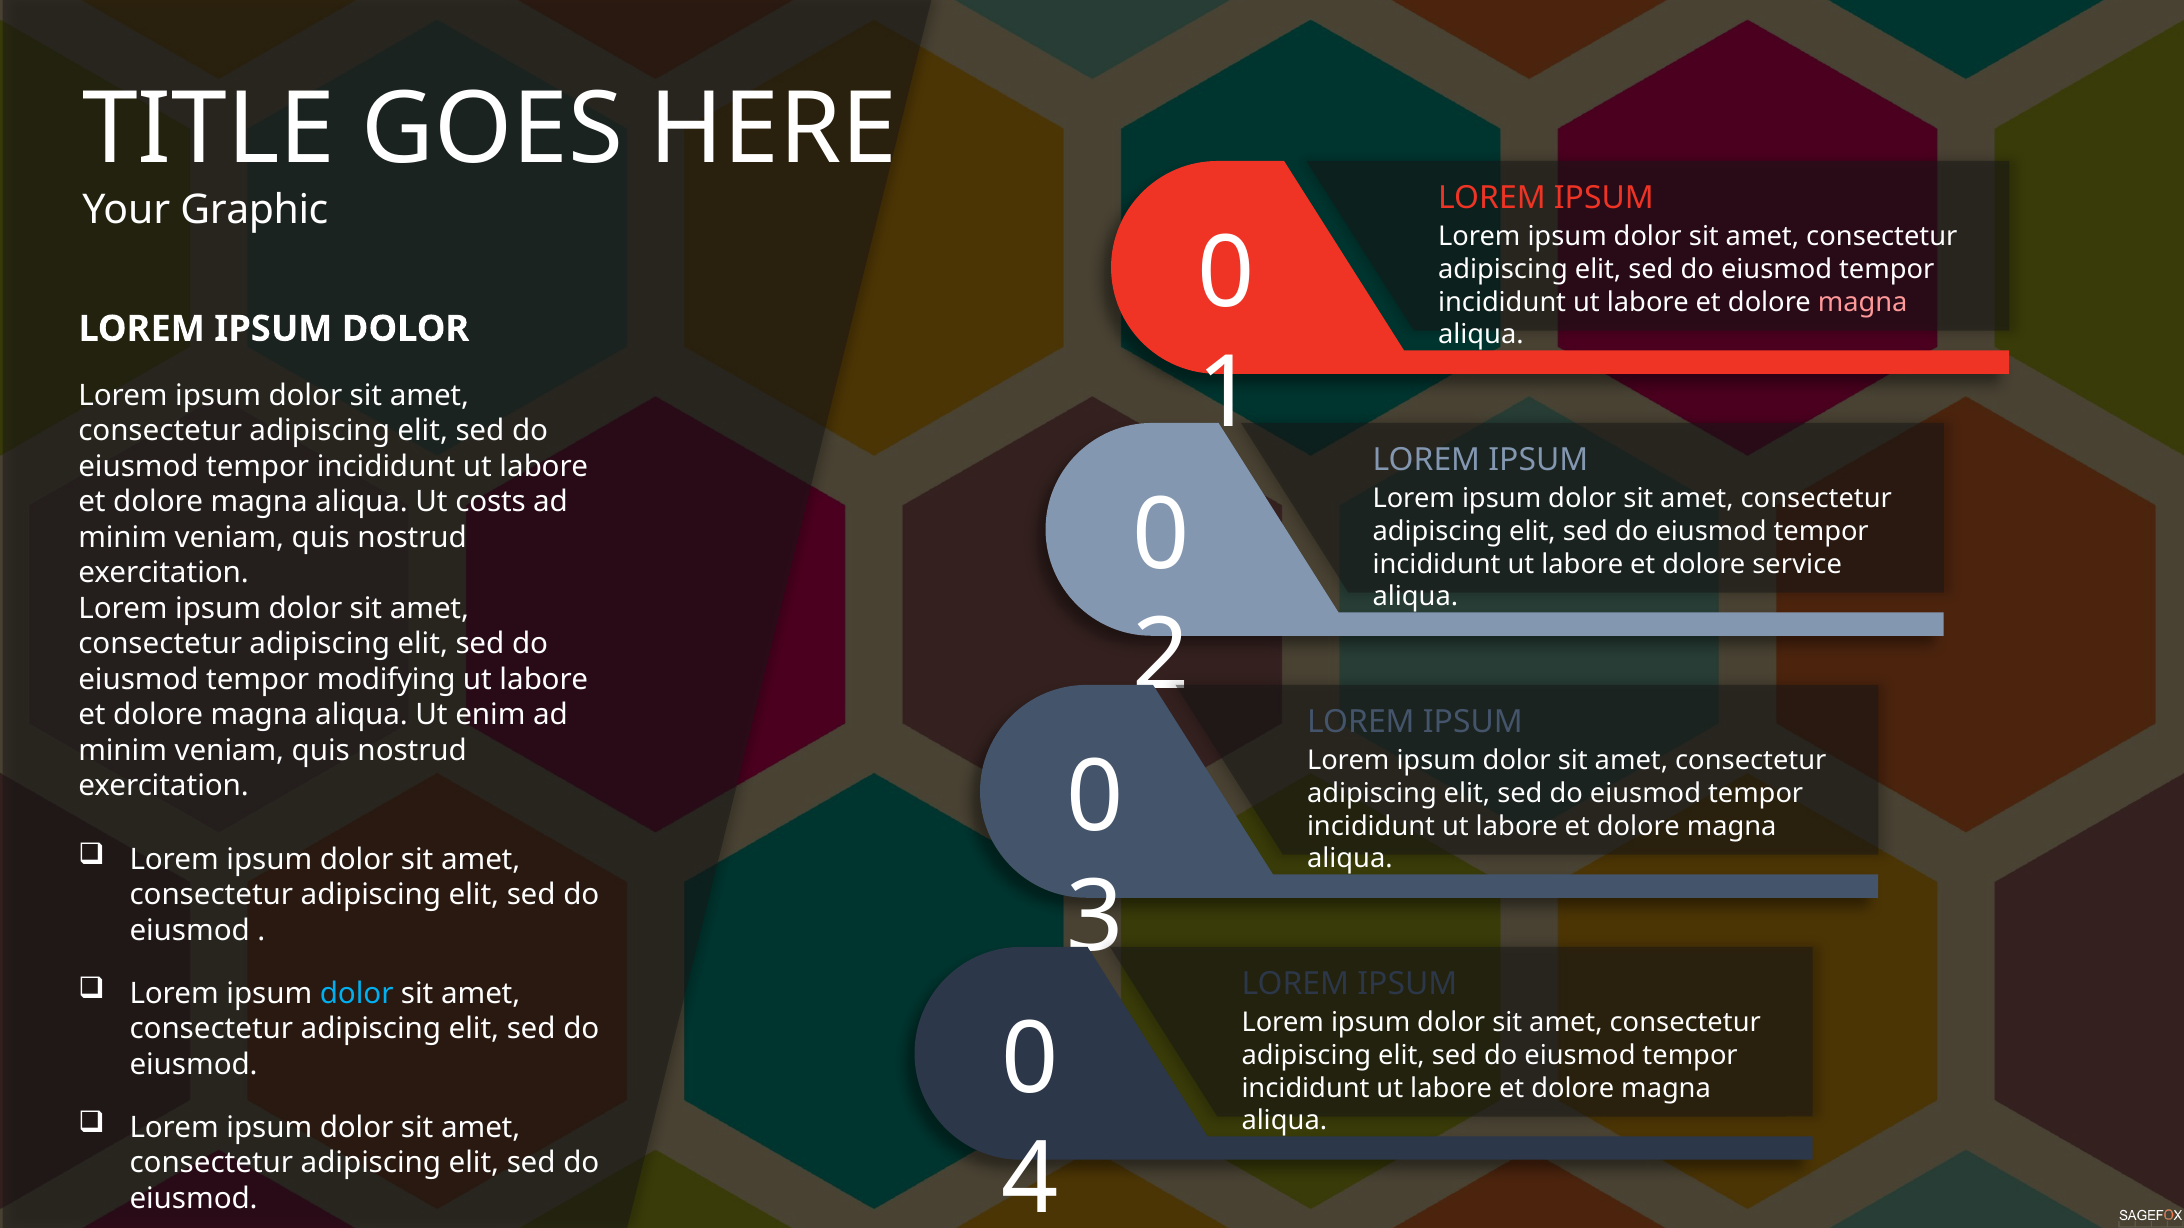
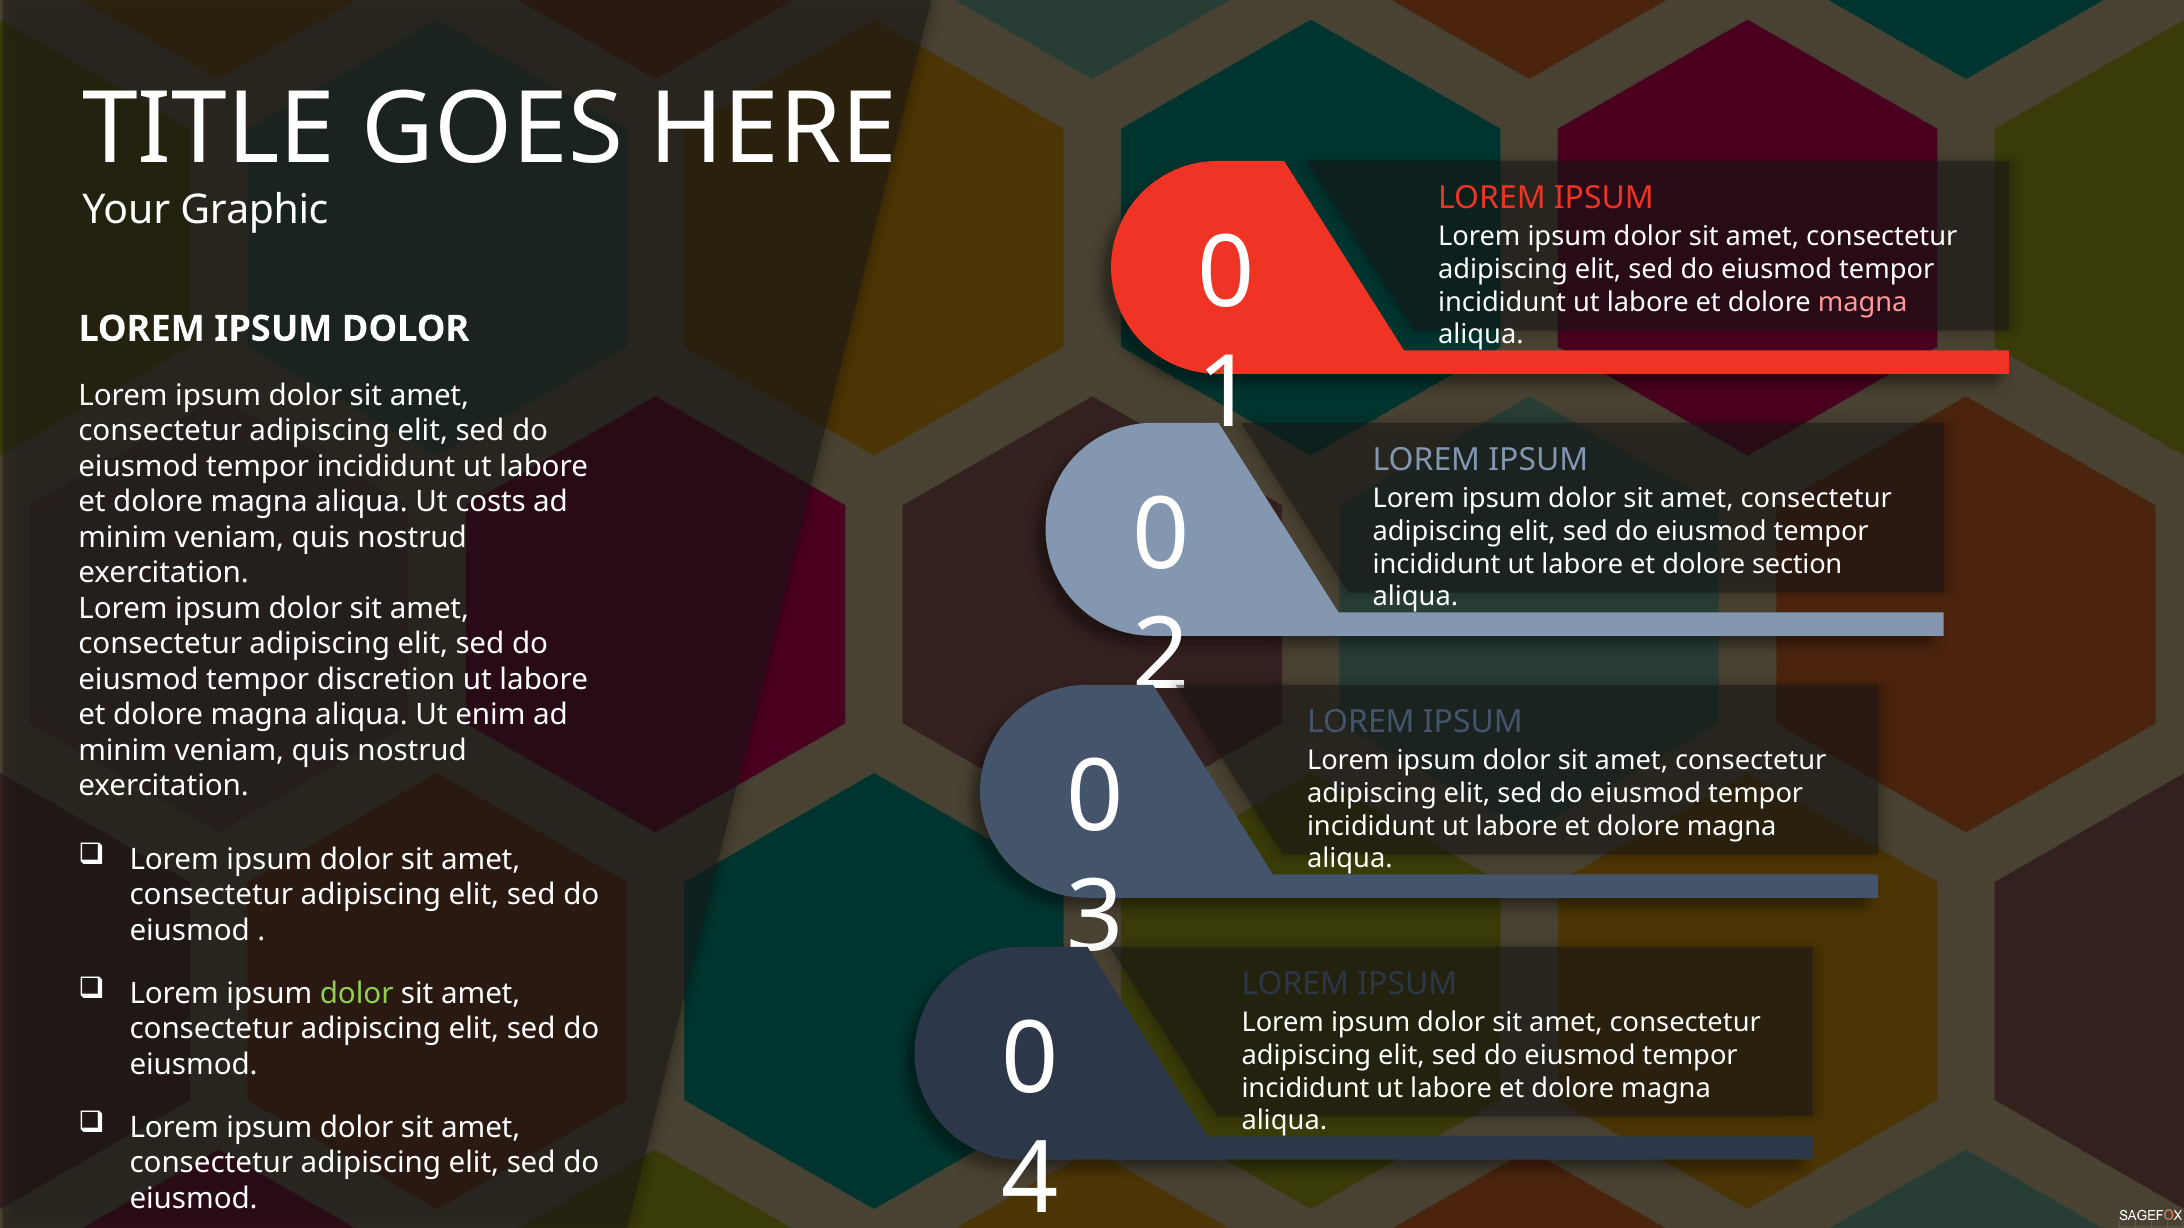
service: service -> section
modifying: modifying -> discretion
dolor at (357, 994) colour: light blue -> light green
